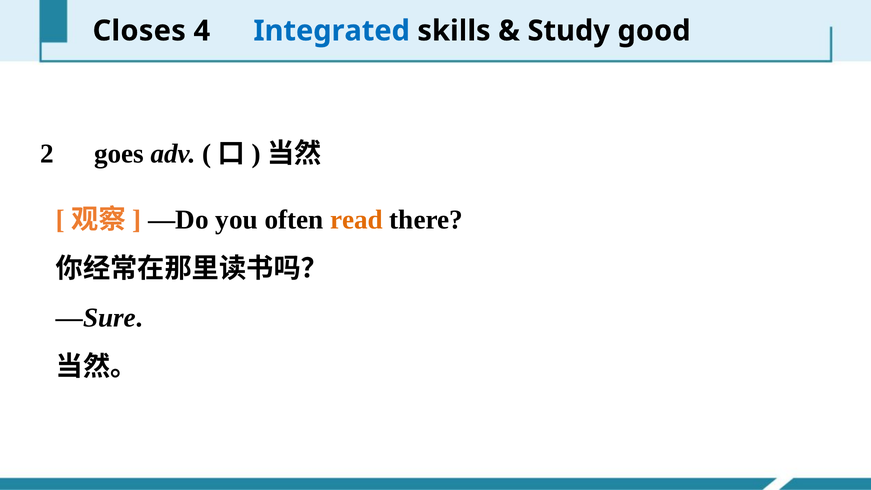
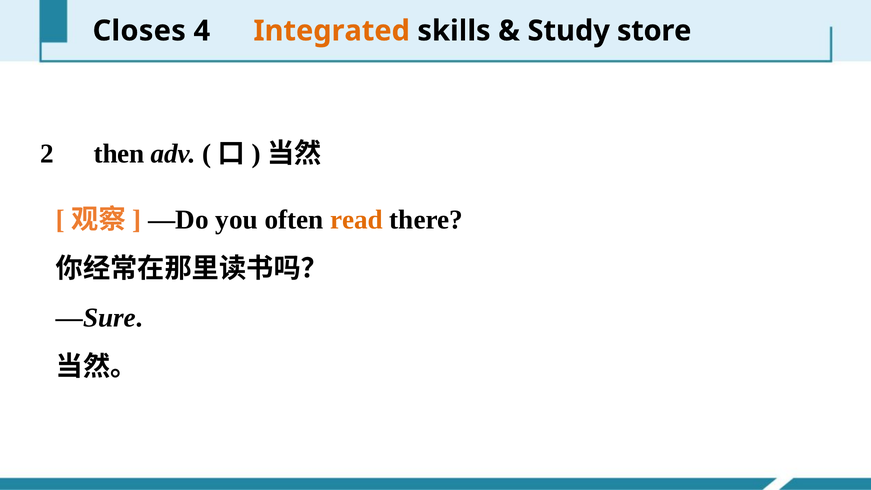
Integrated colour: blue -> orange
good: good -> store
goes: goes -> then
